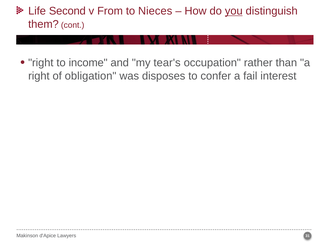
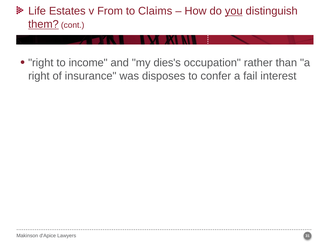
Second: Second -> Estates
Nieces: Nieces -> Claims
them underline: none -> present
tear's: tear's -> dies's
obligation: obligation -> insurance
